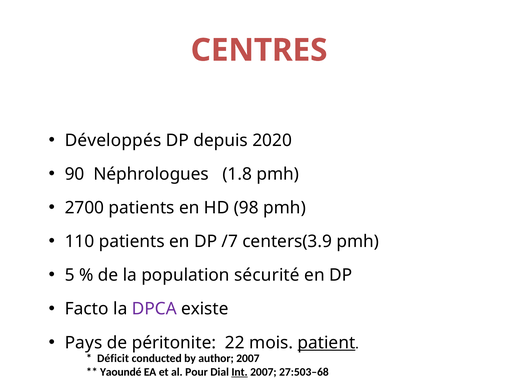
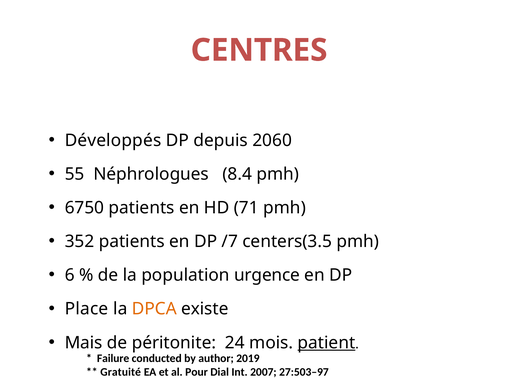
2020: 2020 -> 2060
90: 90 -> 55
1.8: 1.8 -> 8.4
2700: 2700 -> 6750
98: 98 -> 71
110: 110 -> 352
centers(3.9: centers(3.9 -> centers(3.5
5: 5 -> 6
sécurité: sécurité -> urgence
Facto: Facto -> Place
DPCA colour: purple -> orange
Pays: Pays -> Mais
22: 22 -> 24
Déficit: Déficit -> Failure
author 2007: 2007 -> 2019
Yaoundé: Yaoundé -> Gratuité
Int underline: present -> none
27:503–68: 27:503–68 -> 27:503–97
